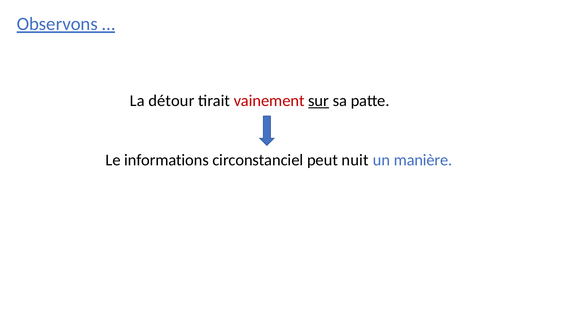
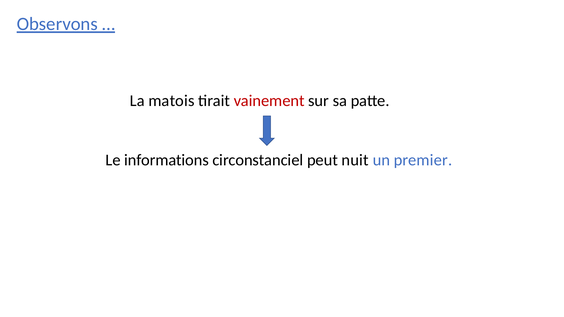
détour: détour -> matois
sur underline: present -> none
manière: manière -> premier
